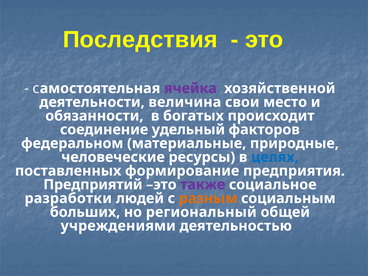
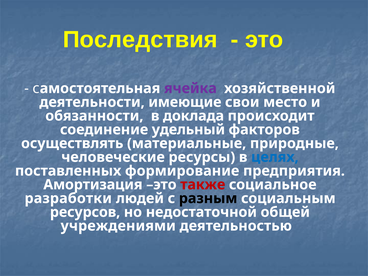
величина: величина -> имеющие
богатых: богатых -> доклада
федеральном: федеральном -> осуществлять
Предприятий: Предприятий -> Амортизация
также colour: purple -> red
разным colour: orange -> black
больших: больших -> ресурсов
региональный: региональный -> недостаточной
